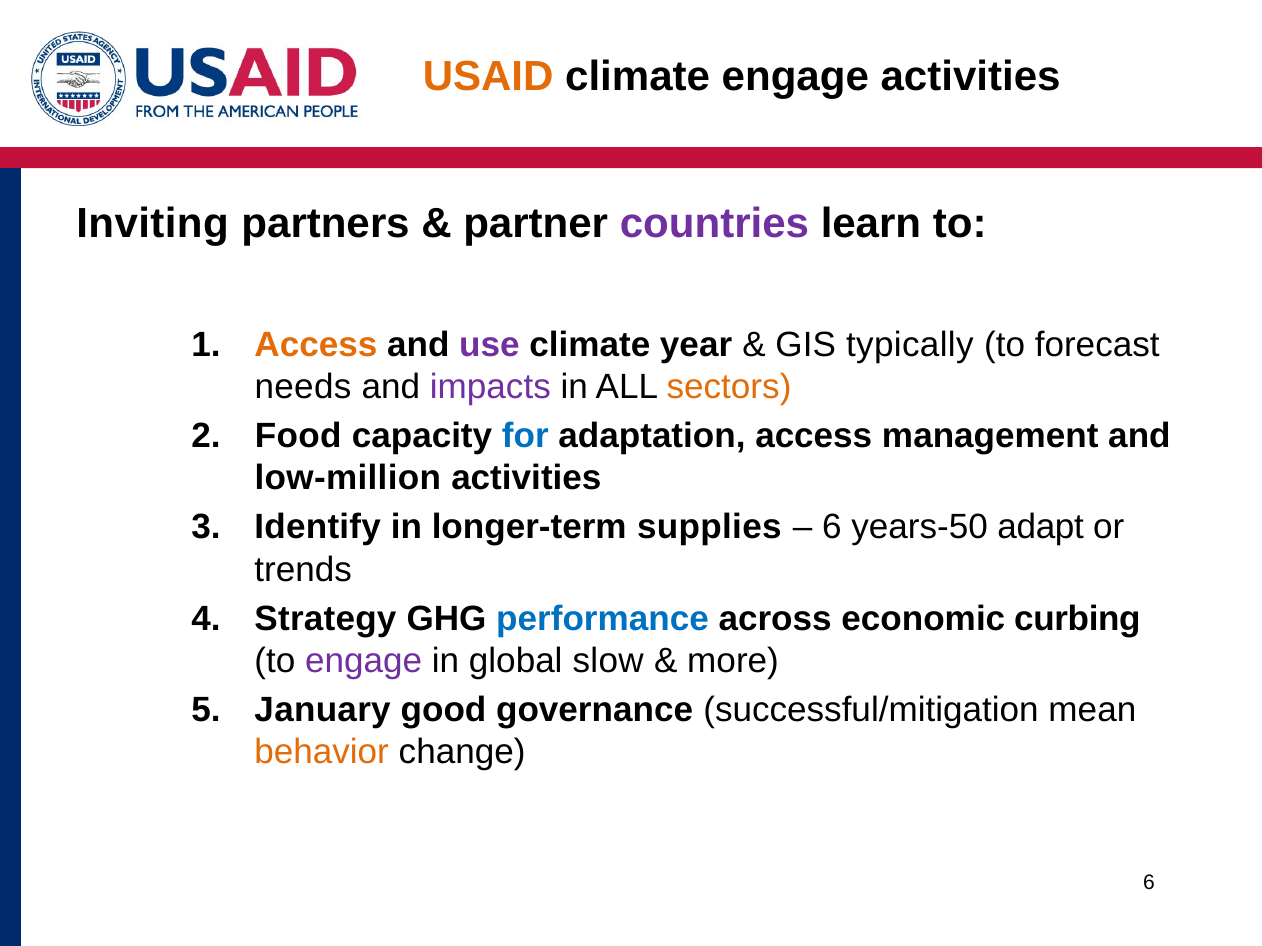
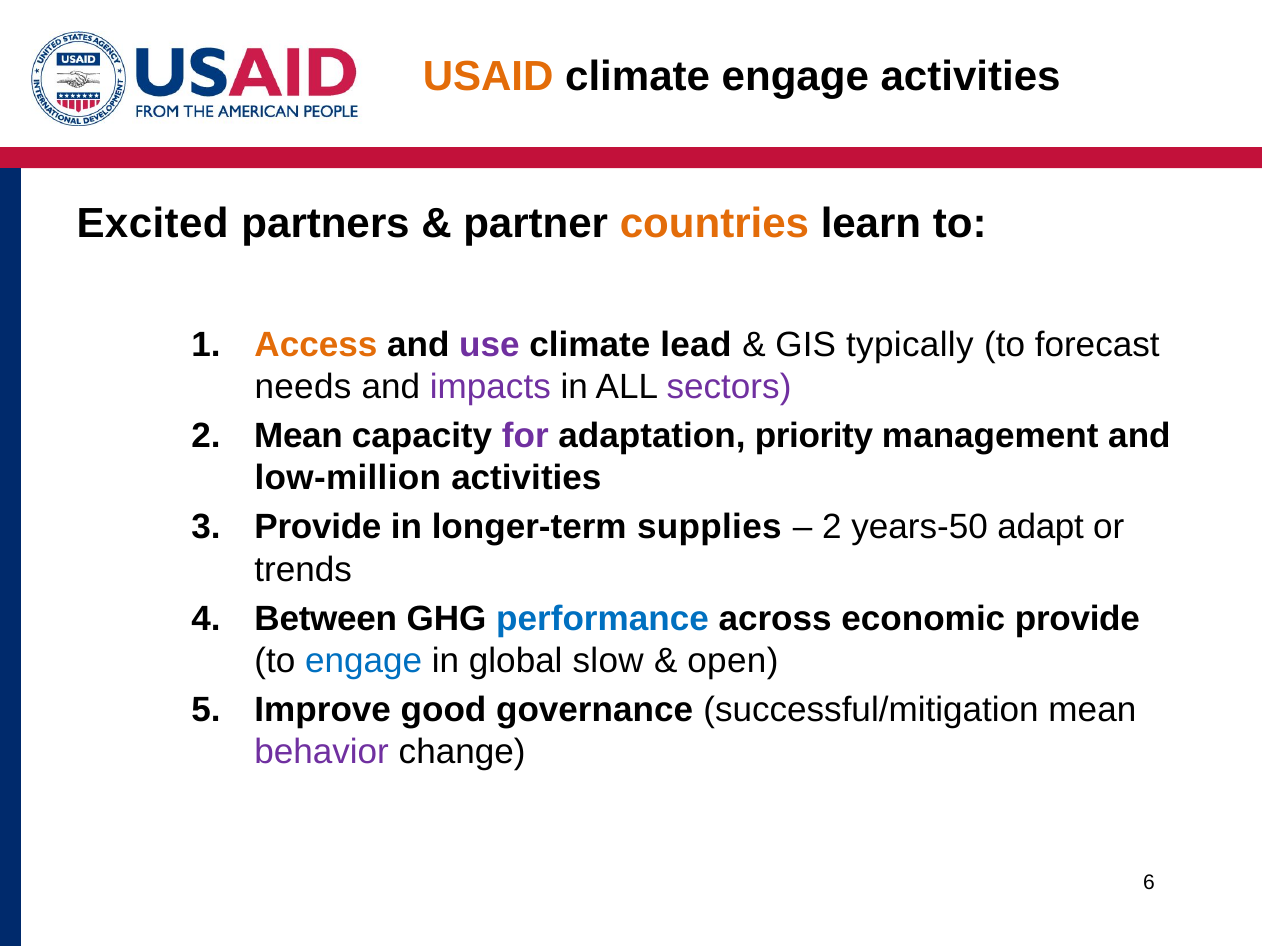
Inviting: Inviting -> Excited
countries colour: purple -> orange
year: year -> lead
sectors colour: orange -> purple
Food at (298, 436): Food -> Mean
for colour: blue -> purple
adaptation access: access -> priority
Identify at (318, 528): Identify -> Provide
6 at (832, 528): 6 -> 2
Strategy: Strategy -> Between
economic curbing: curbing -> provide
engage at (364, 661) colour: purple -> blue
more: more -> open
January: January -> Improve
behavior colour: orange -> purple
